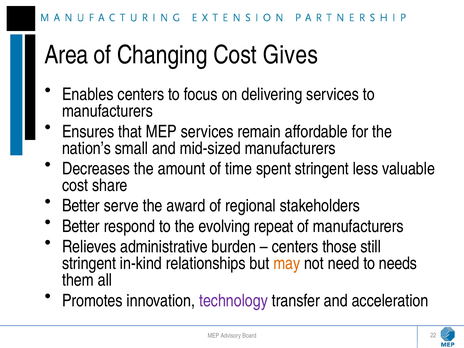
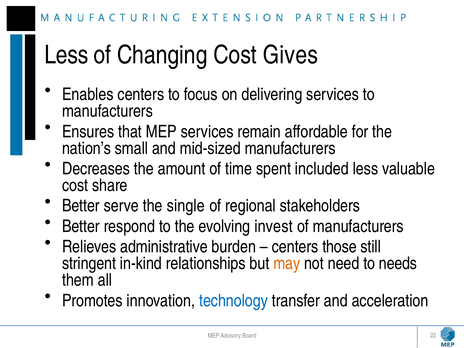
Area at (66, 55): Area -> Less
spent stringent: stringent -> included
award: award -> single
repeat: repeat -> invest
technology colour: purple -> blue
